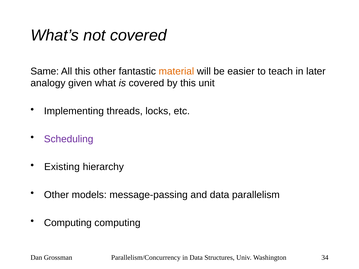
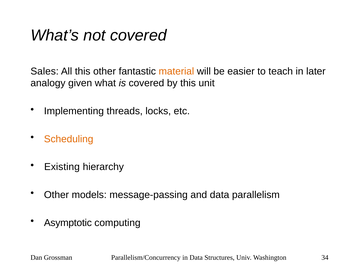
Same: Same -> Sales
Scheduling colour: purple -> orange
Computing at (68, 223): Computing -> Asymptotic
